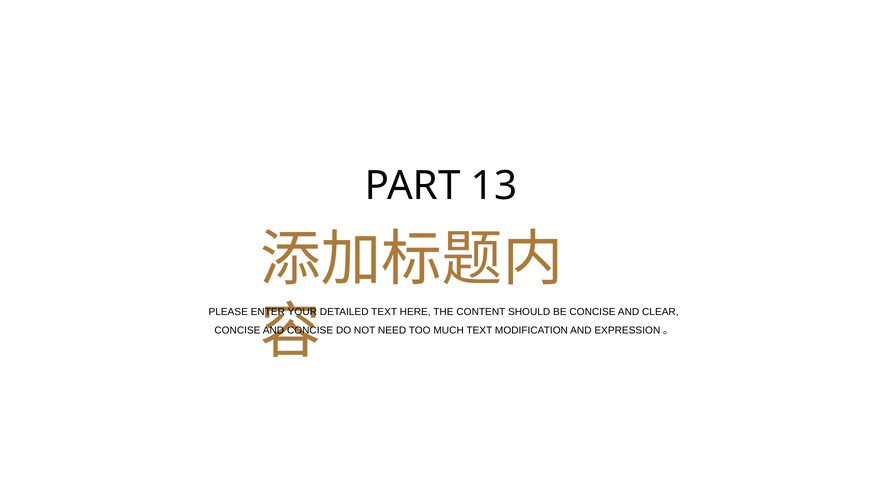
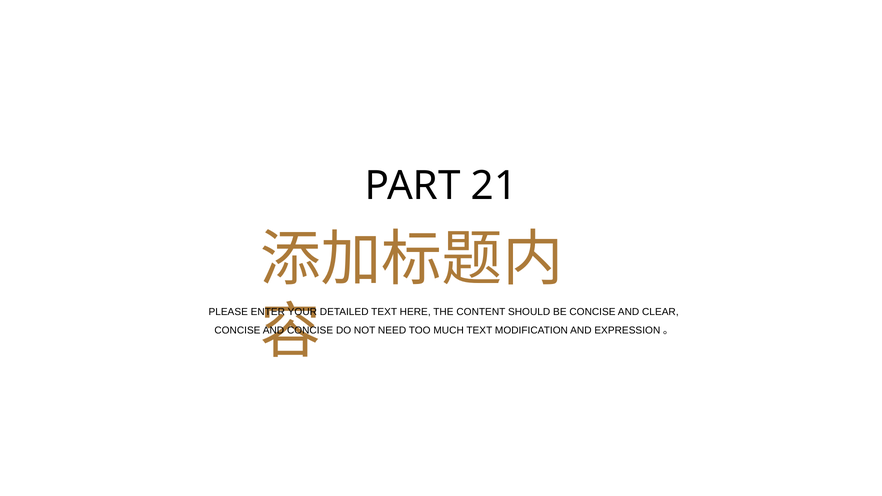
13: 13 -> 21
